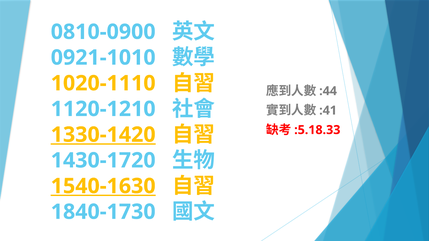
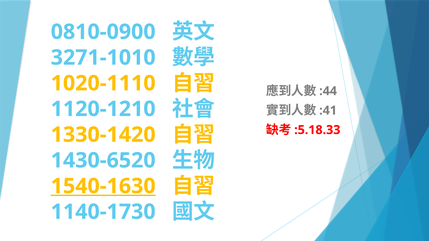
0921-1010: 0921-1010 -> 3271-1010
1330-1420 underline: present -> none
1430-1720: 1430-1720 -> 1430-6520
1840-1730: 1840-1730 -> 1140-1730
